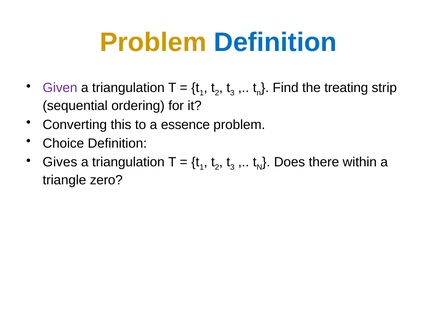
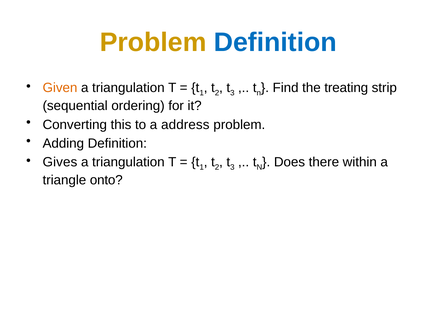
Given colour: purple -> orange
essence: essence -> address
Choice: Choice -> Adding
zero: zero -> onto
